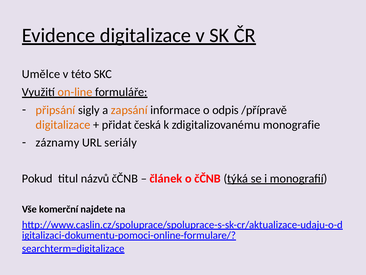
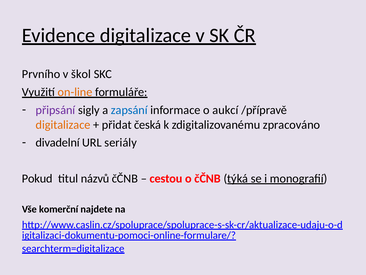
Umělce: Umělce -> Prvního
této: této -> škol
připsání colour: orange -> purple
zapsání colour: orange -> blue
odpis: odpis -> aukcí
monografie: monografie -> zpracováno
záznamy: záznamy -> divadelní
článek: článek -> cestou
